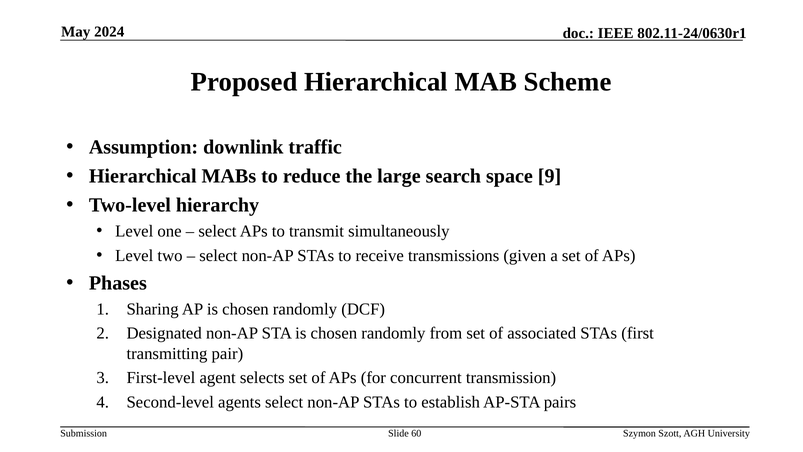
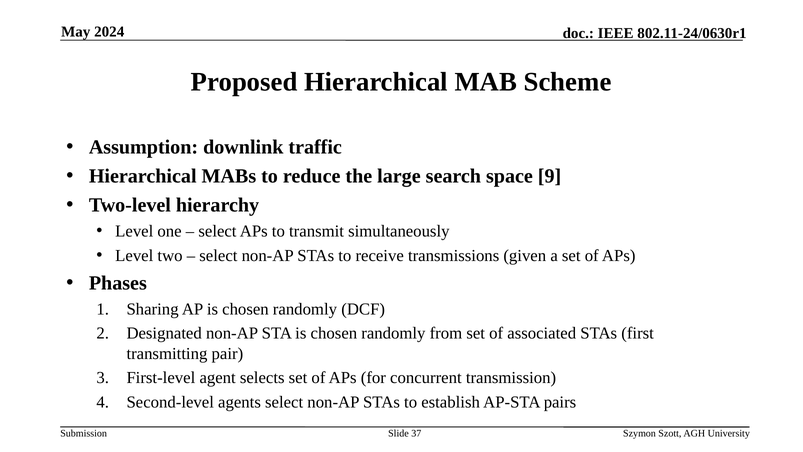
60: 60 -> 37
